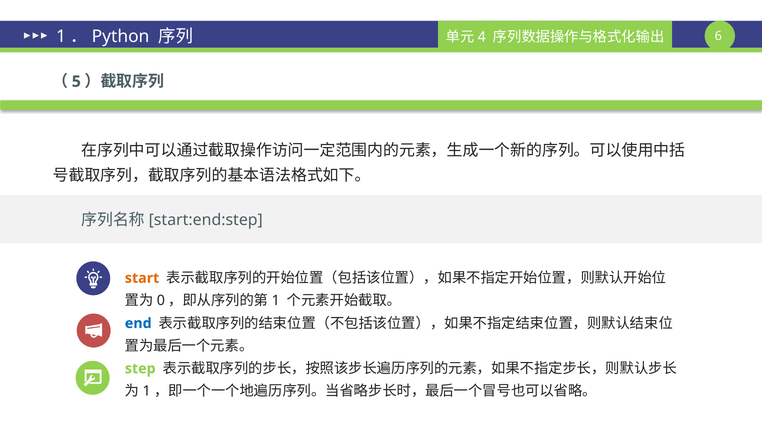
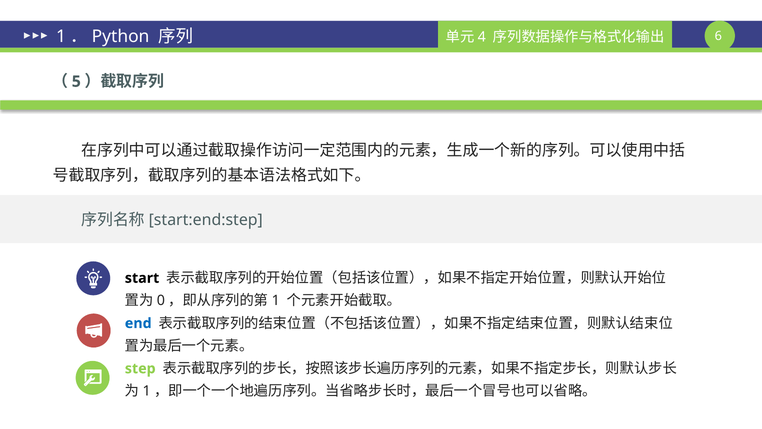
start colour: orange -> black
